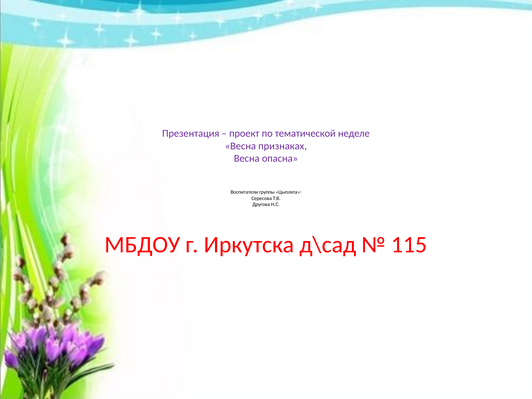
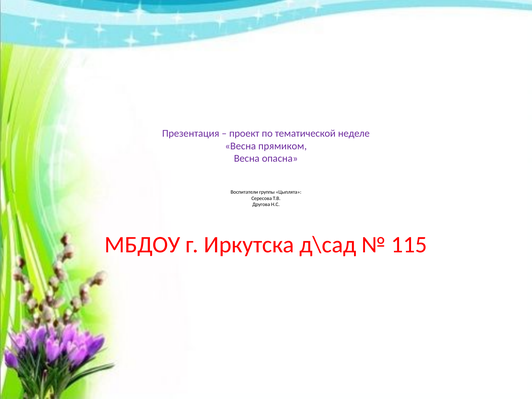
признаках: признаках -> прямиком
